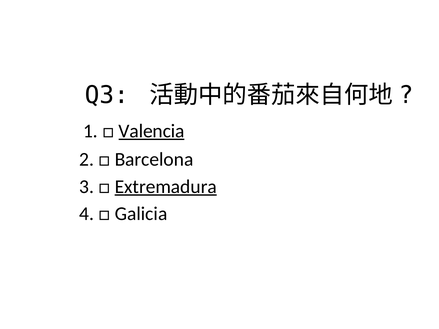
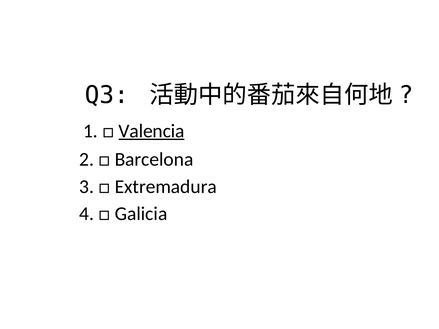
Extremadura underline: present -> none
